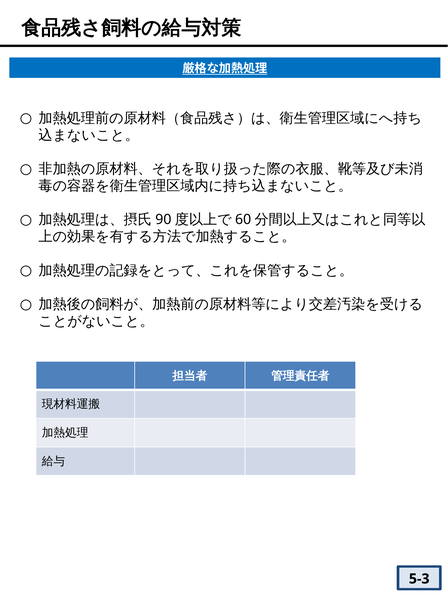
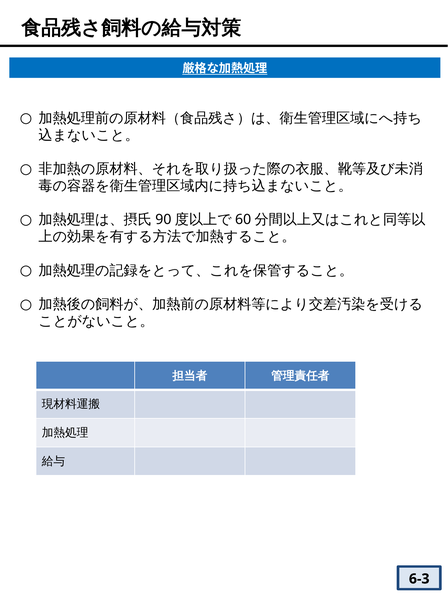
5-3: 5-3 -> 6-3
